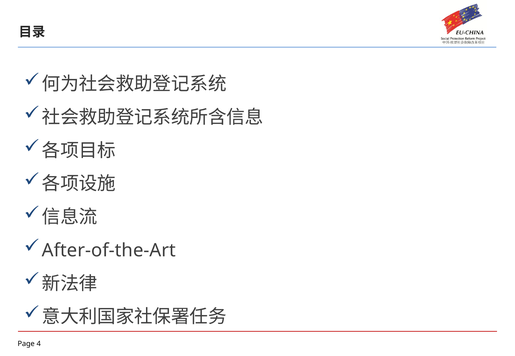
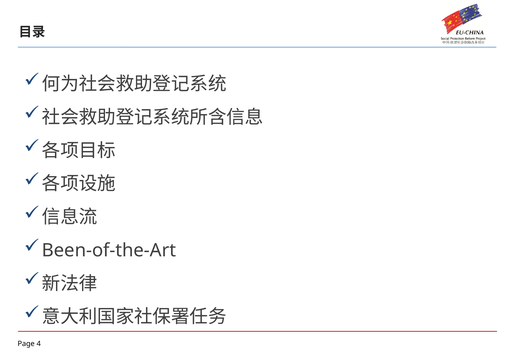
After-of-the-Art: After-of-the-Art -> Been-of-the-Art
